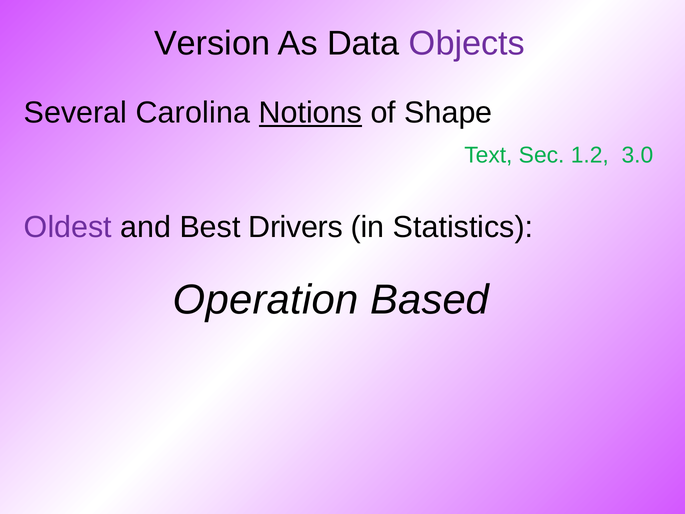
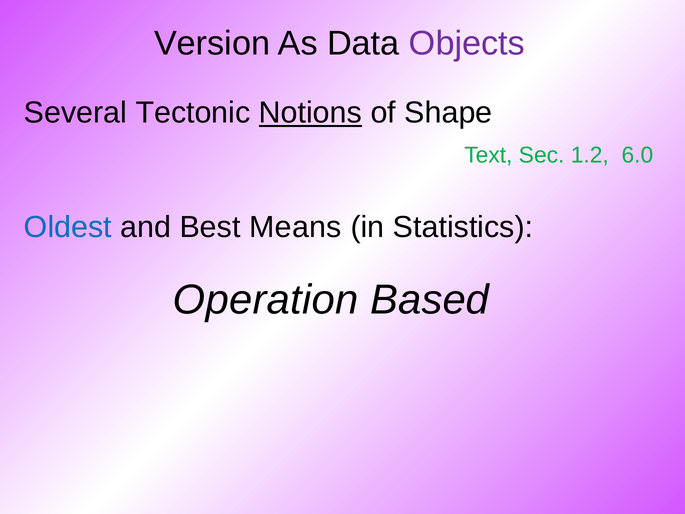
Carolina: Carolina -> Tectonic
3.0: 3.0 -> 6.0
Oldest colour: purple -> blue
Drivers: Drivers -> Means
